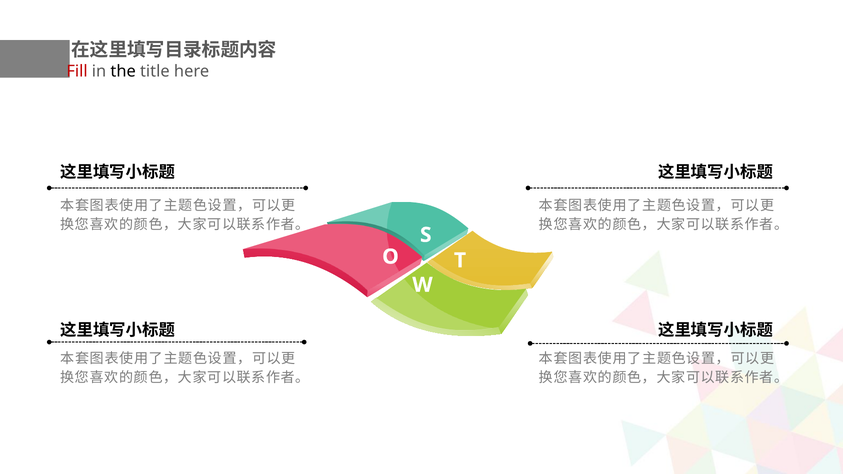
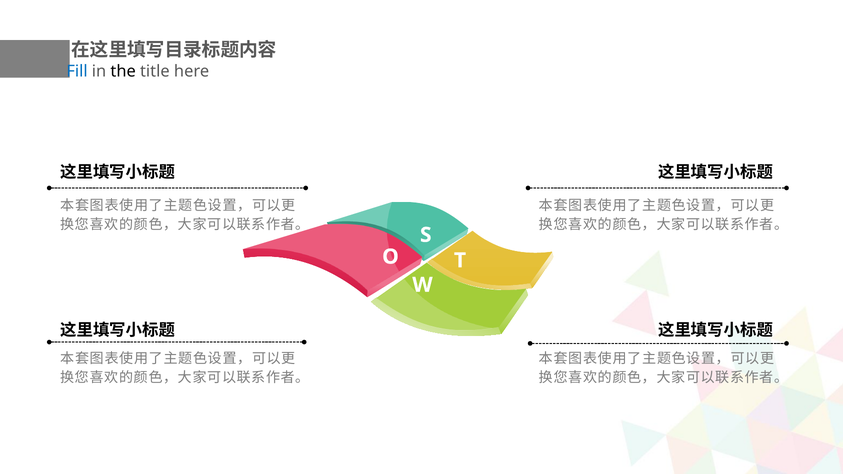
Fill colour: red -> blue
